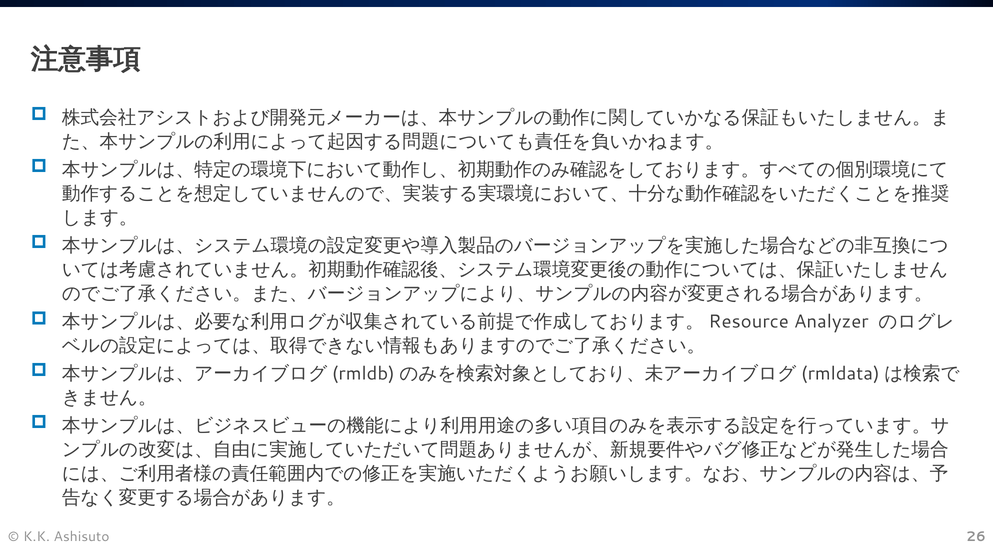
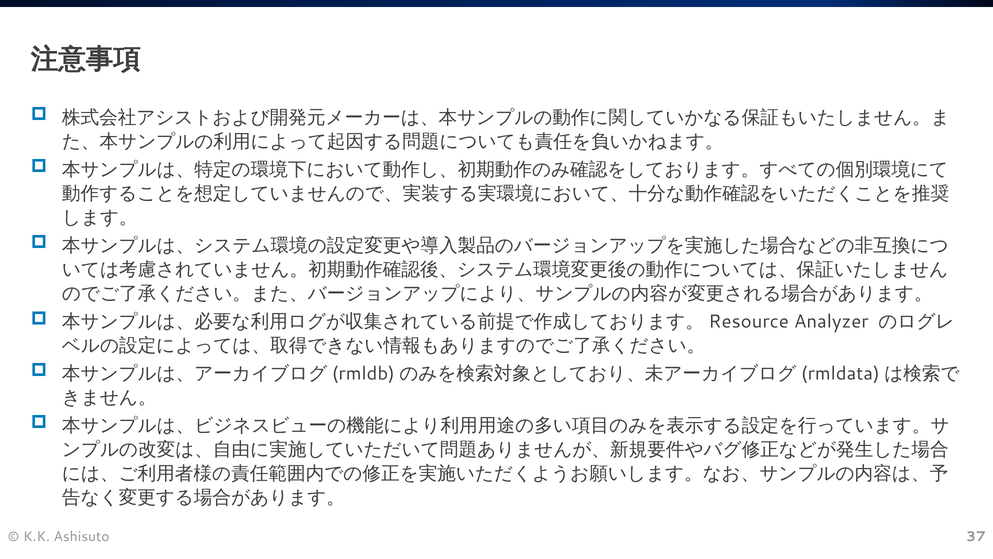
26: 26 -> 37
